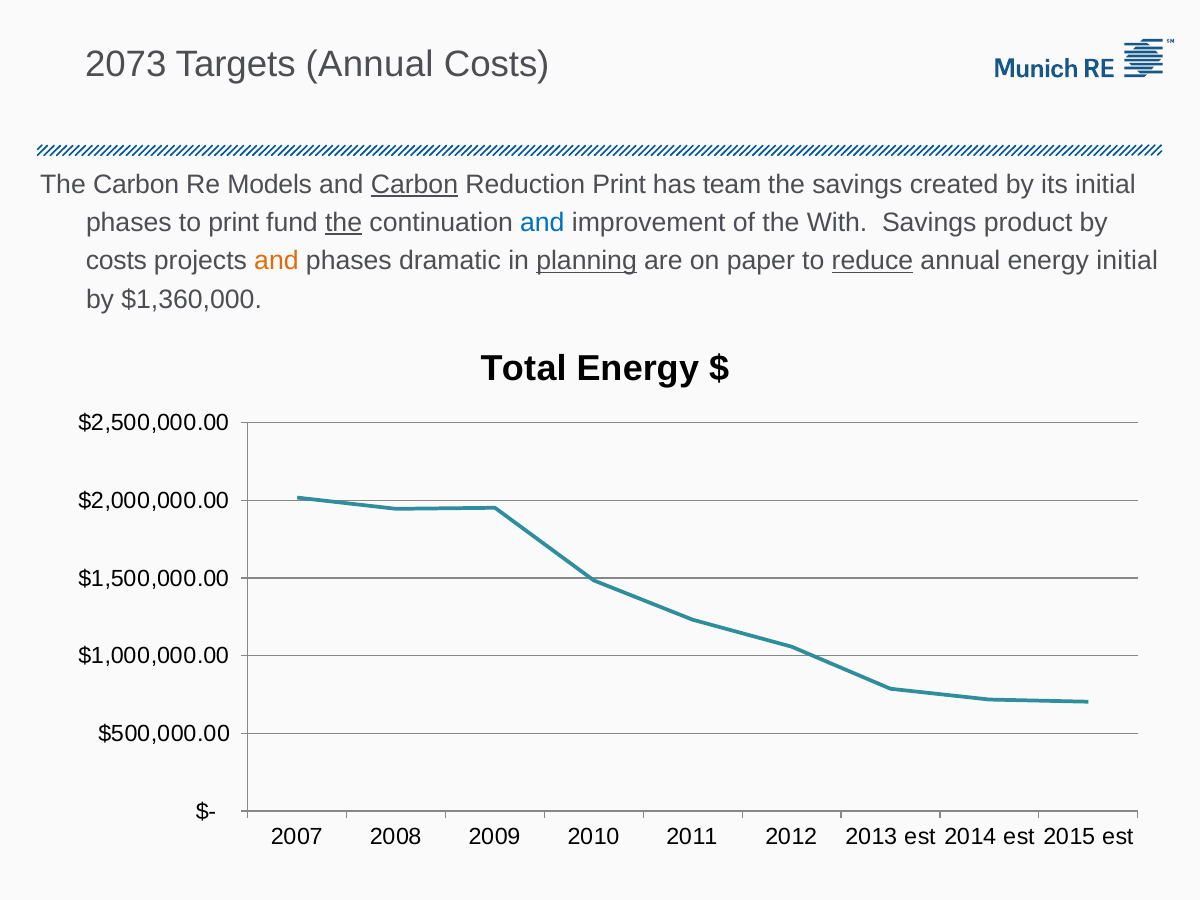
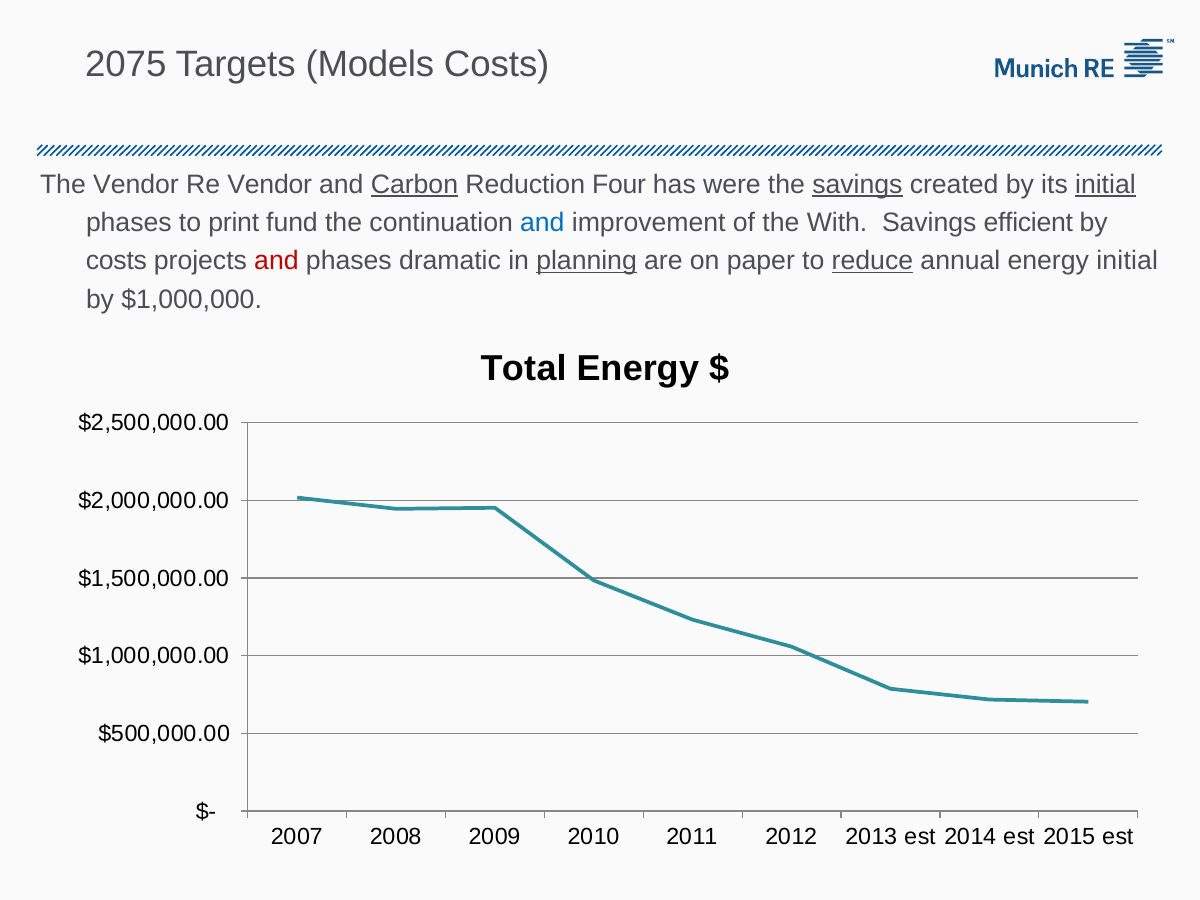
2073: 2073 -> 2075
Targets Annual: Annual -> Models
The Carbon: Carbon -> Vendor
Re Models: Models -> Vendor
Reduction Print: Print -> Four
team: team -> were
savings at (857, 184) underline: none -> present
initial at (1105, 184) underline: none -> present
the at (344, 223) underline: present -> none
product: product -> efficient
and at (276, 261) colour: orange -> red
$1,360,000: $1,360,000 -> $1,000,000
